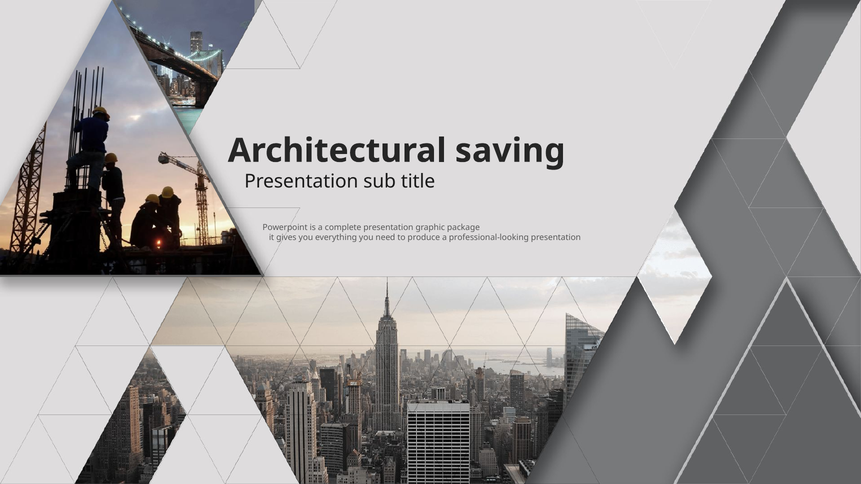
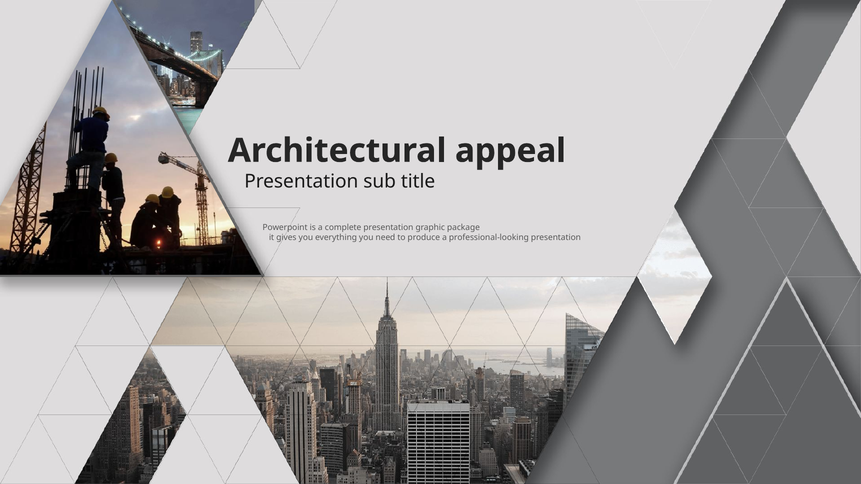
saving: saving -> appeal
